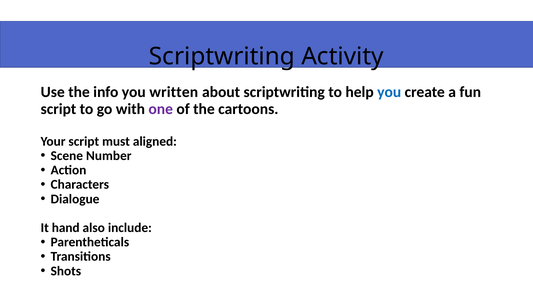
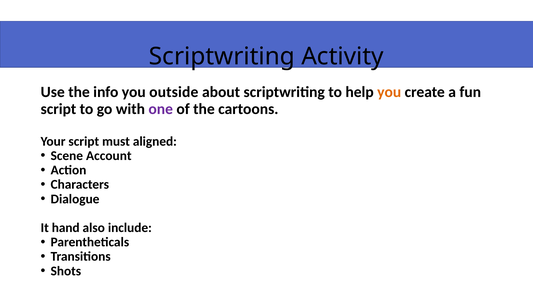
written: written -> outside
you at (389, 92) colour: blue -> orange
Number: Number -> Account
